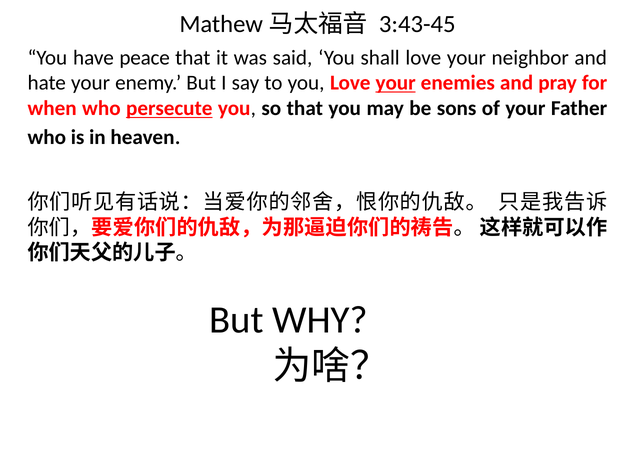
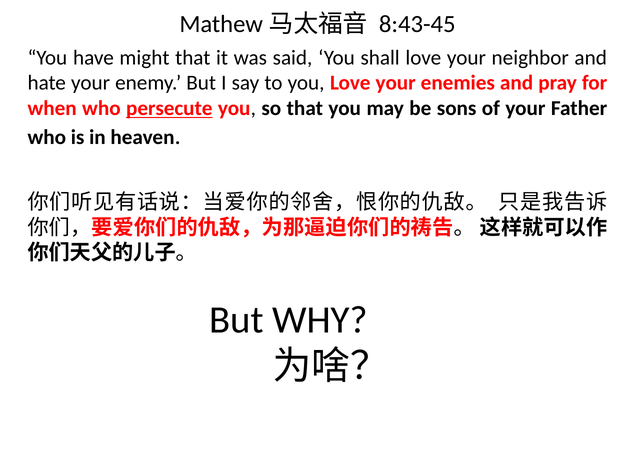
3:43-45: 3:43-45 -> 8:43-45
peace: peace -> might
your at (396, 83) underline: present -> none
